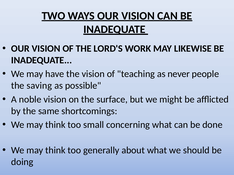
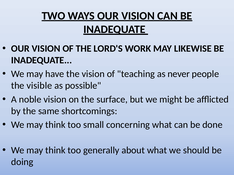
saving: saving -> visible
